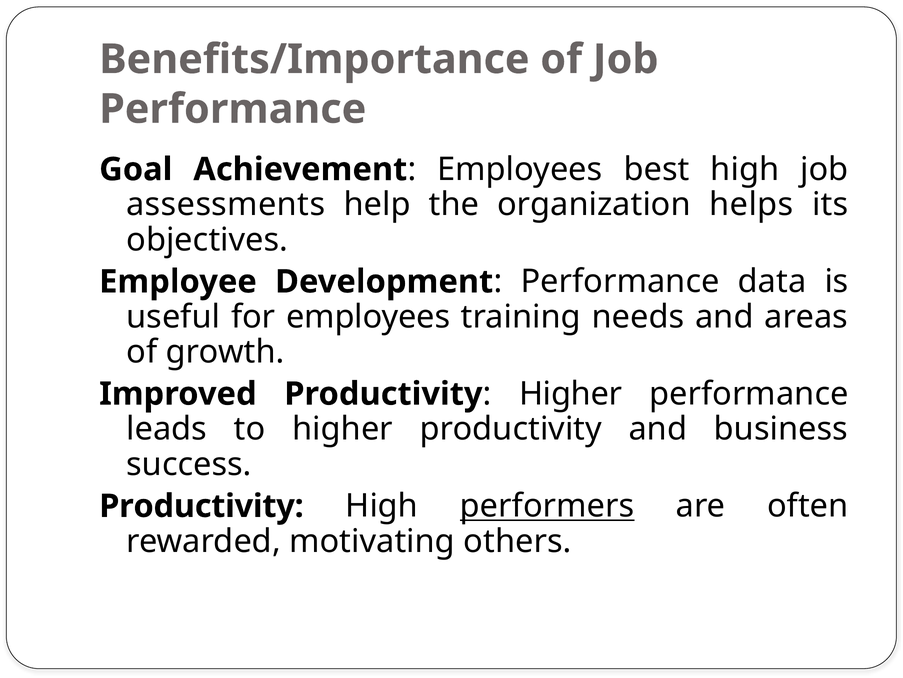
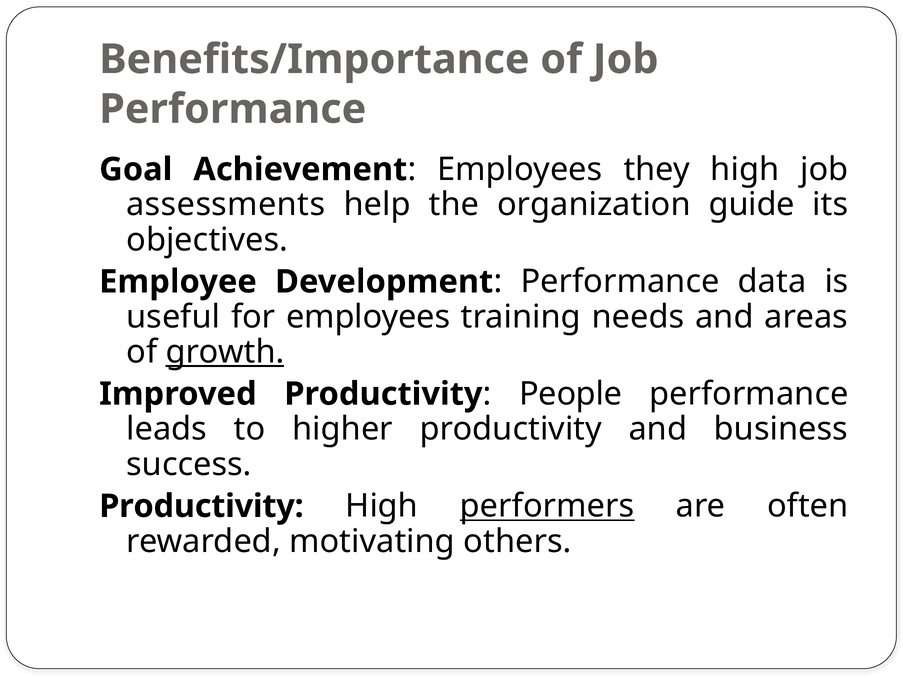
best: best -> they
helps: helps -> guide
growth underline: none -> present
Higher at (571, 394): Higher -> People
